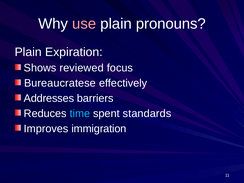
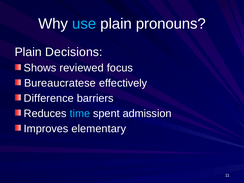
use colour: pink -> light blue
Expiration: Expiration -> Decisions
Addresses: Addresses -> Difference
standards: standards -> admission
immigration: immigration -> elementary
